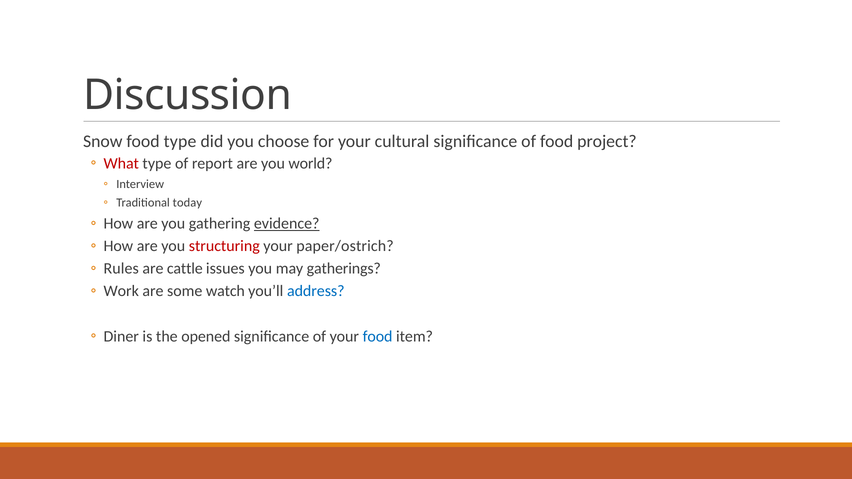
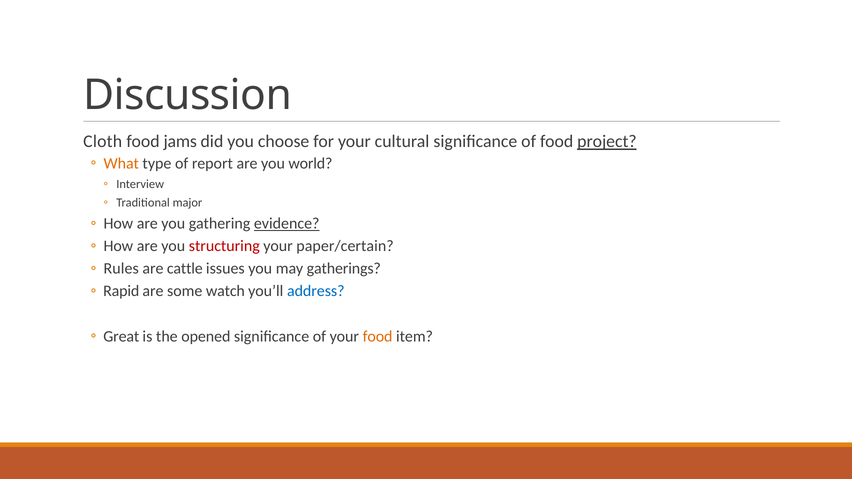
Snow: Snow -> Cloth
food type: type -> jams
project underline: none -> present
What colour: red -> orange
today: today -> major
paper/ostrich: paper/ostrich -> paper/certain
Work: Work -> Rapid
Diner: Diner -> Great
food at (378, 337) colour: blue -> orange
